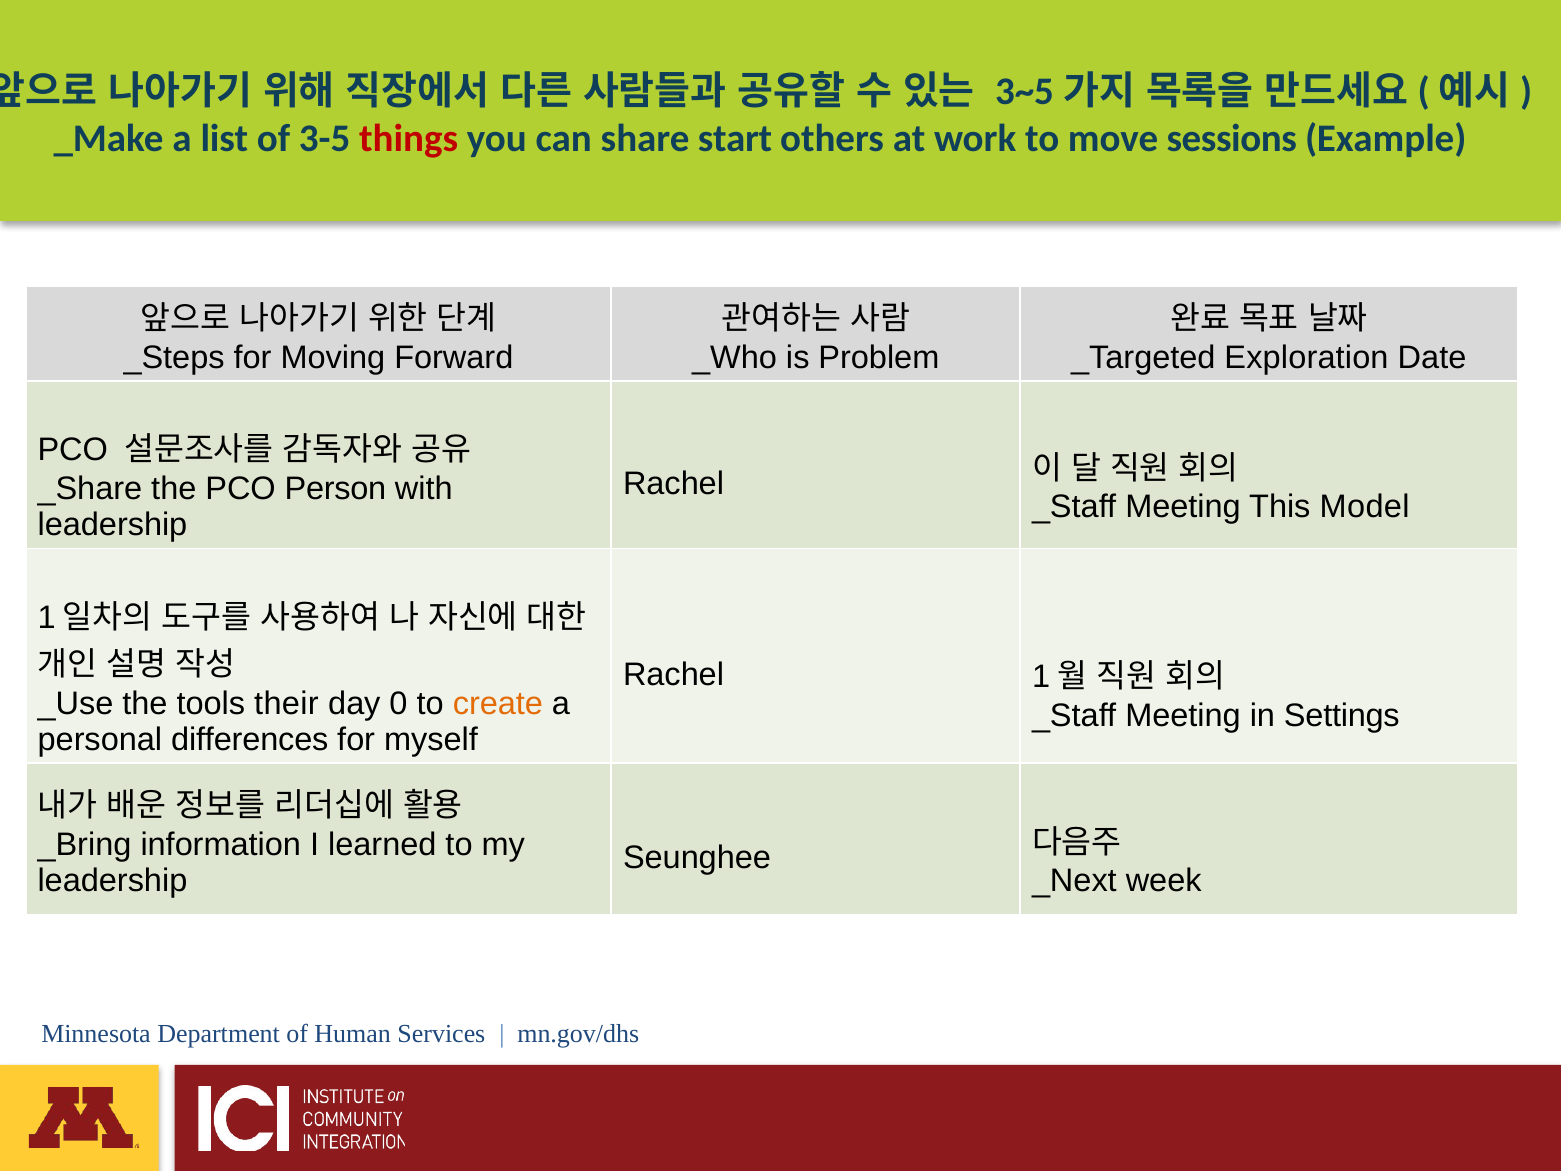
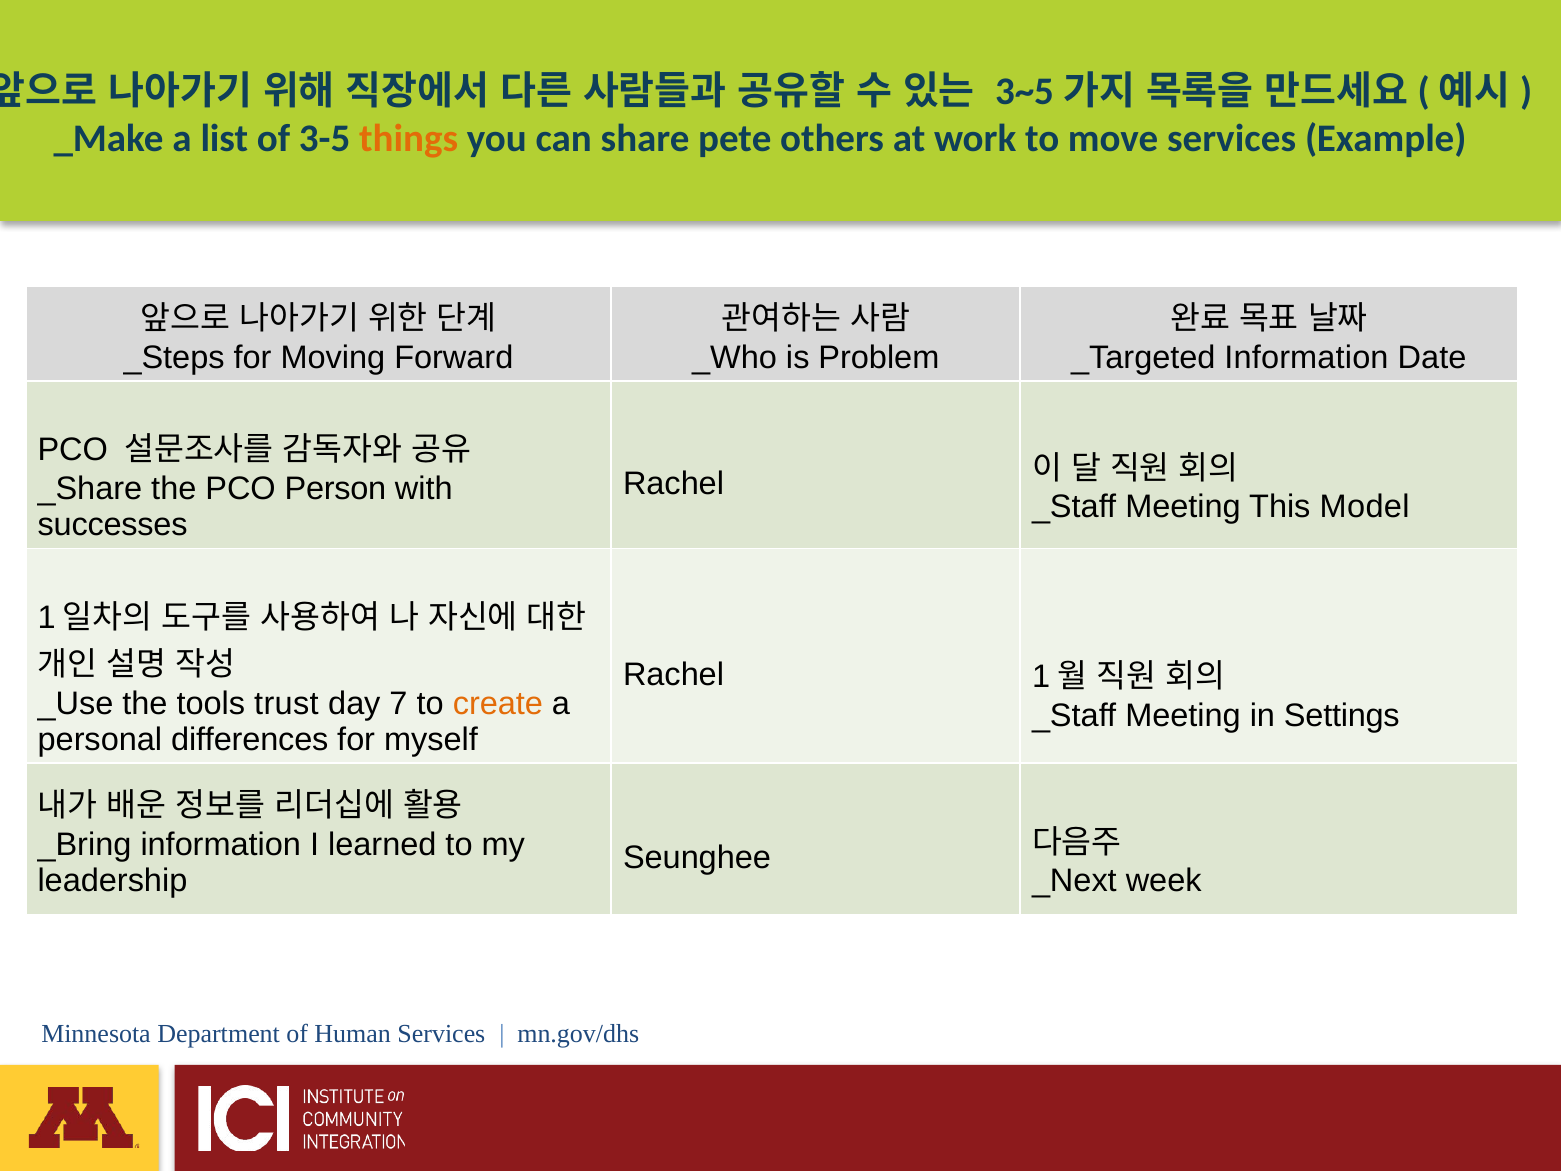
things colour: red -> orange
start: start -> pete
move sessions: sessions -> services
Exploration at (1307, 358): Exploration -> Information
leadership at (112, 525): leadership -> successes
their: their -> trust
0: 0 -> 7
